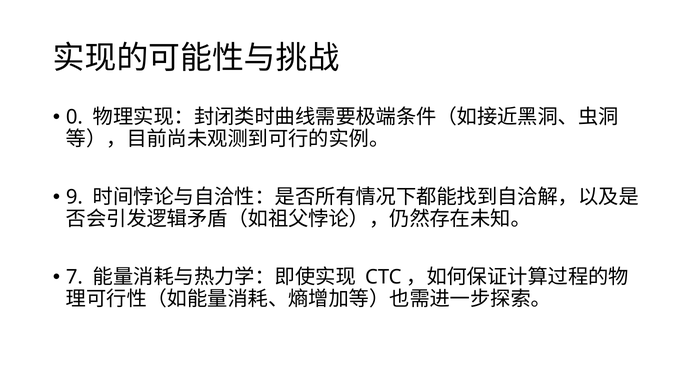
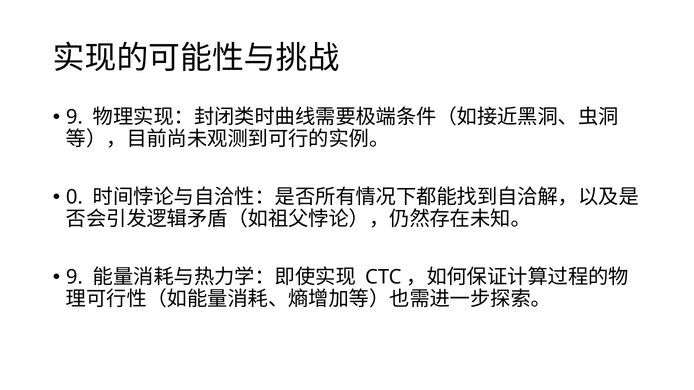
0 at (74, 117): 0 -> 9
9: 9 -> 0
7 at (74, 277): 7 -> 9
